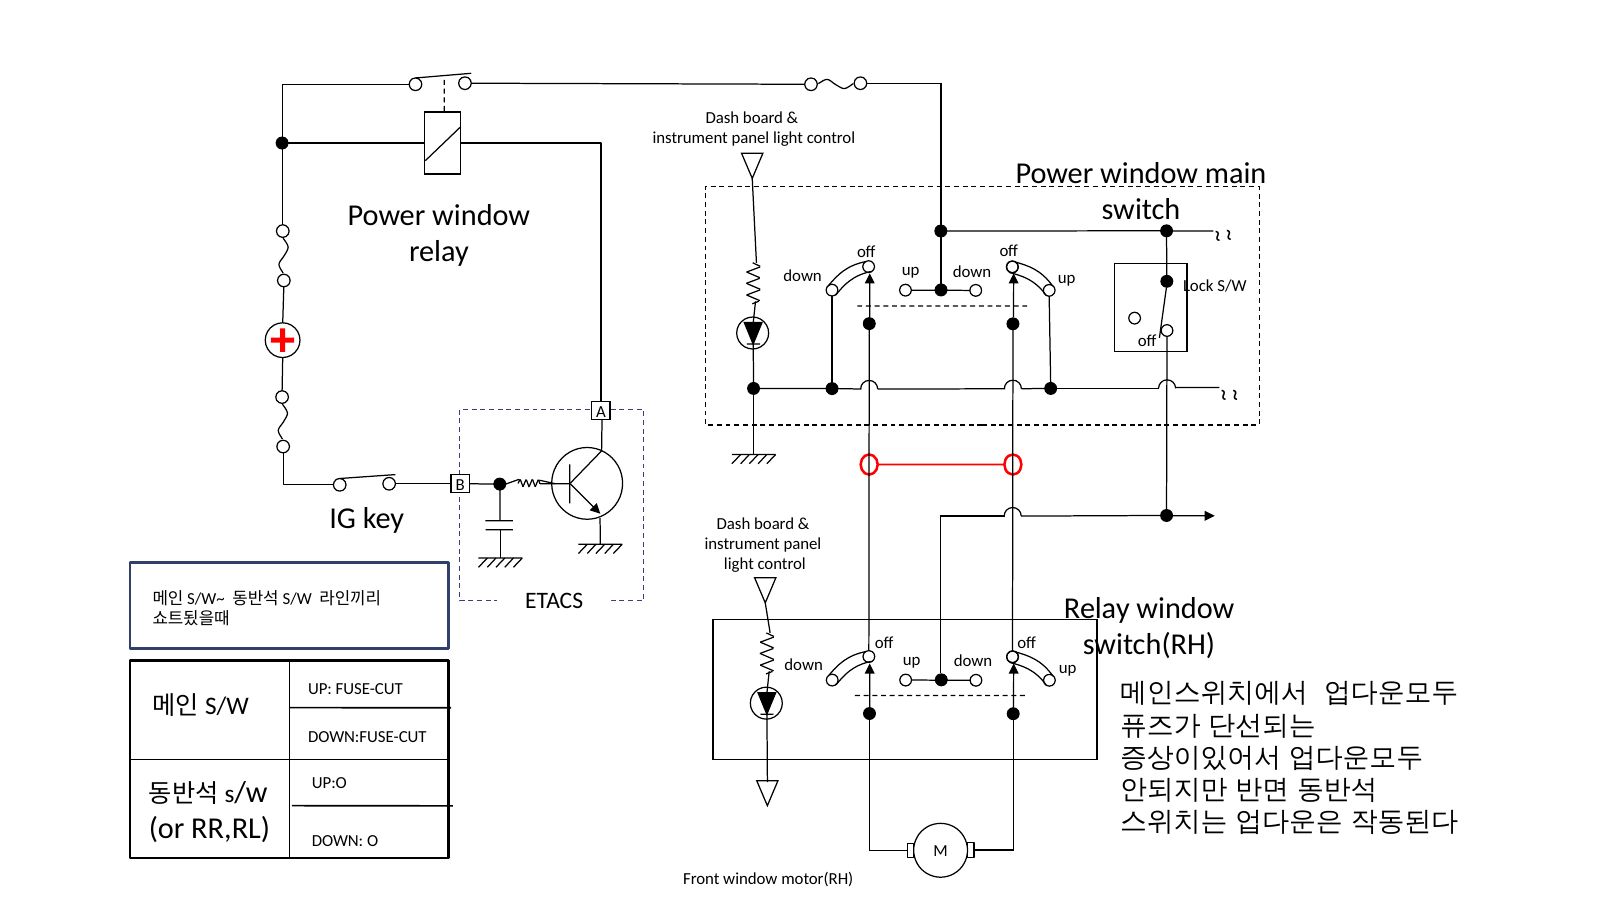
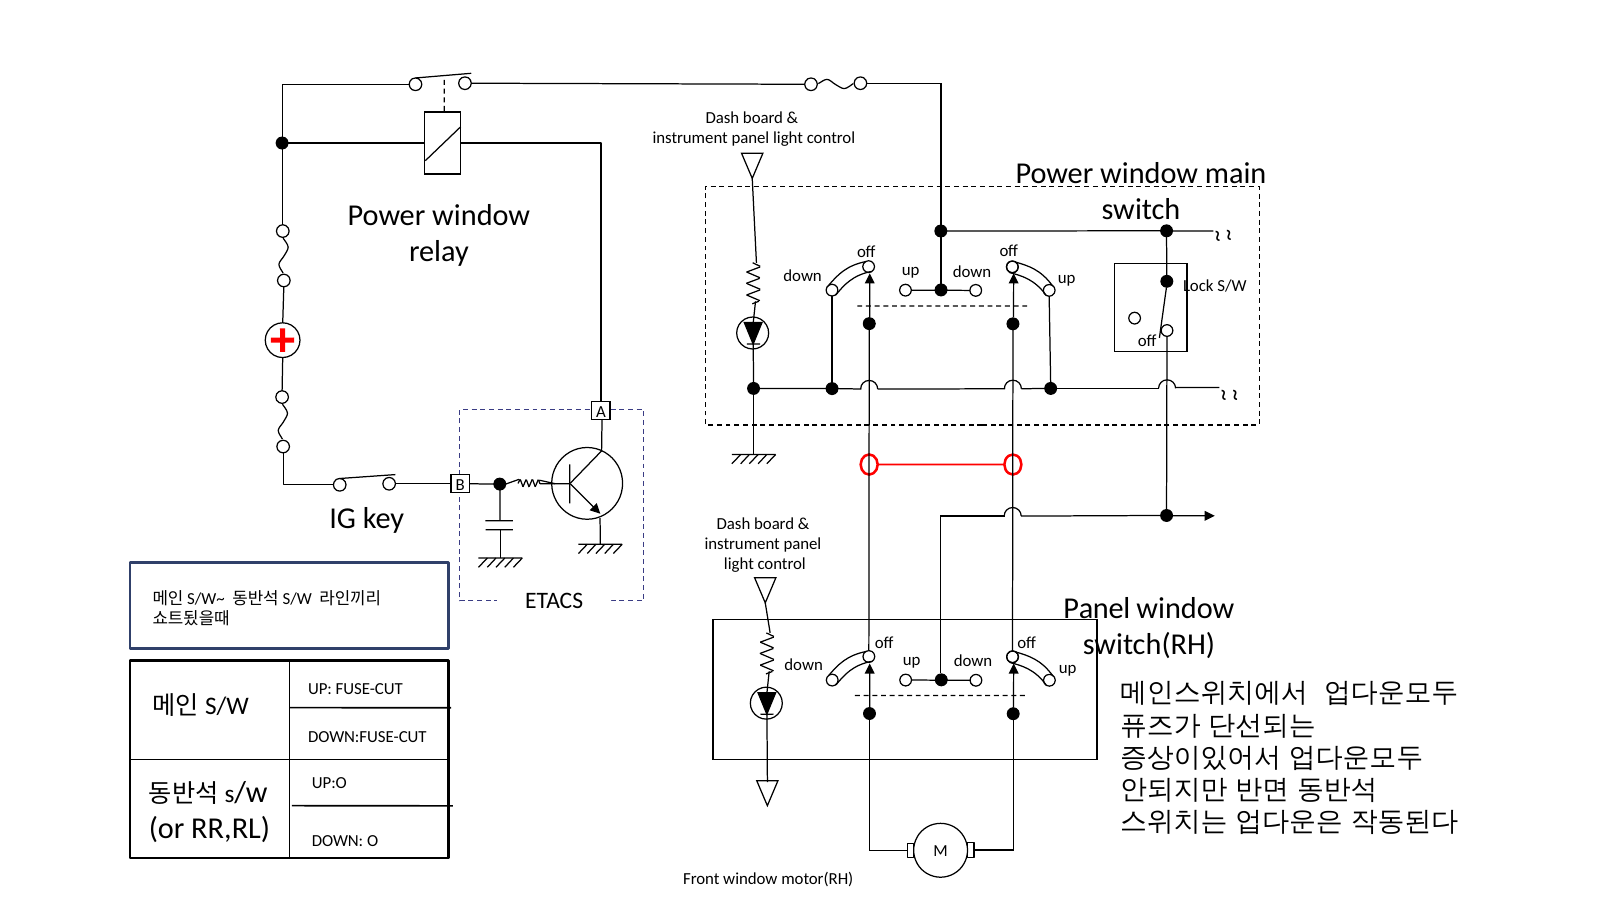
Relay at (1097, 608): Relay -> Panel
